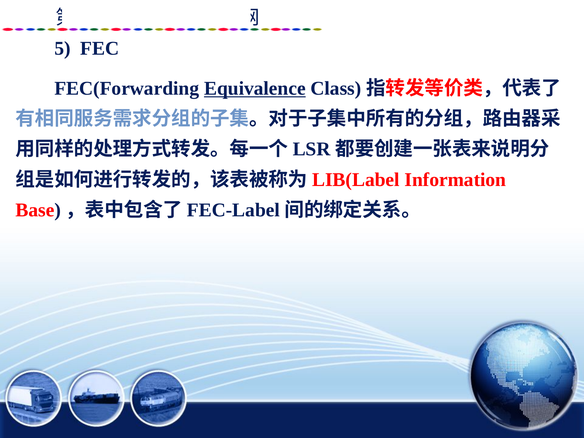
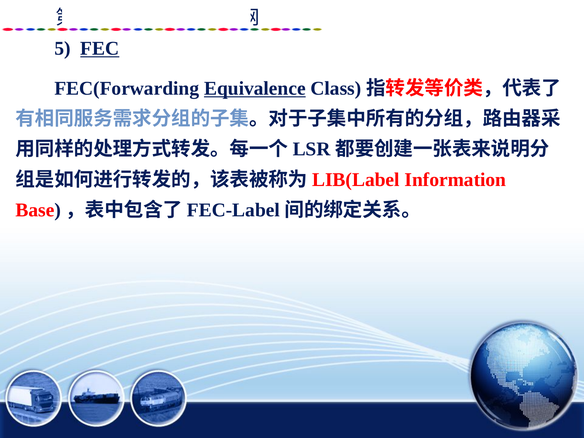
FEC underline: none -> present
